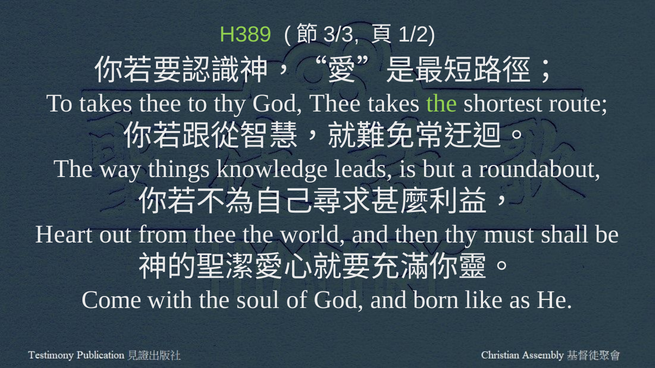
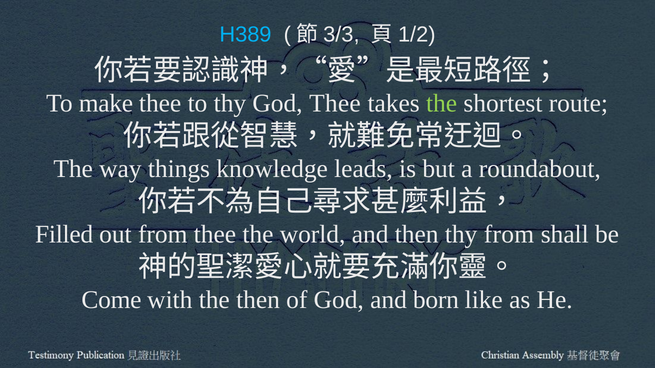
H389 colour: light green -> light blue
To takes: takes -> make
Heart: Heart -> Filled
thy must: must -> from
the soul: soul -> then
